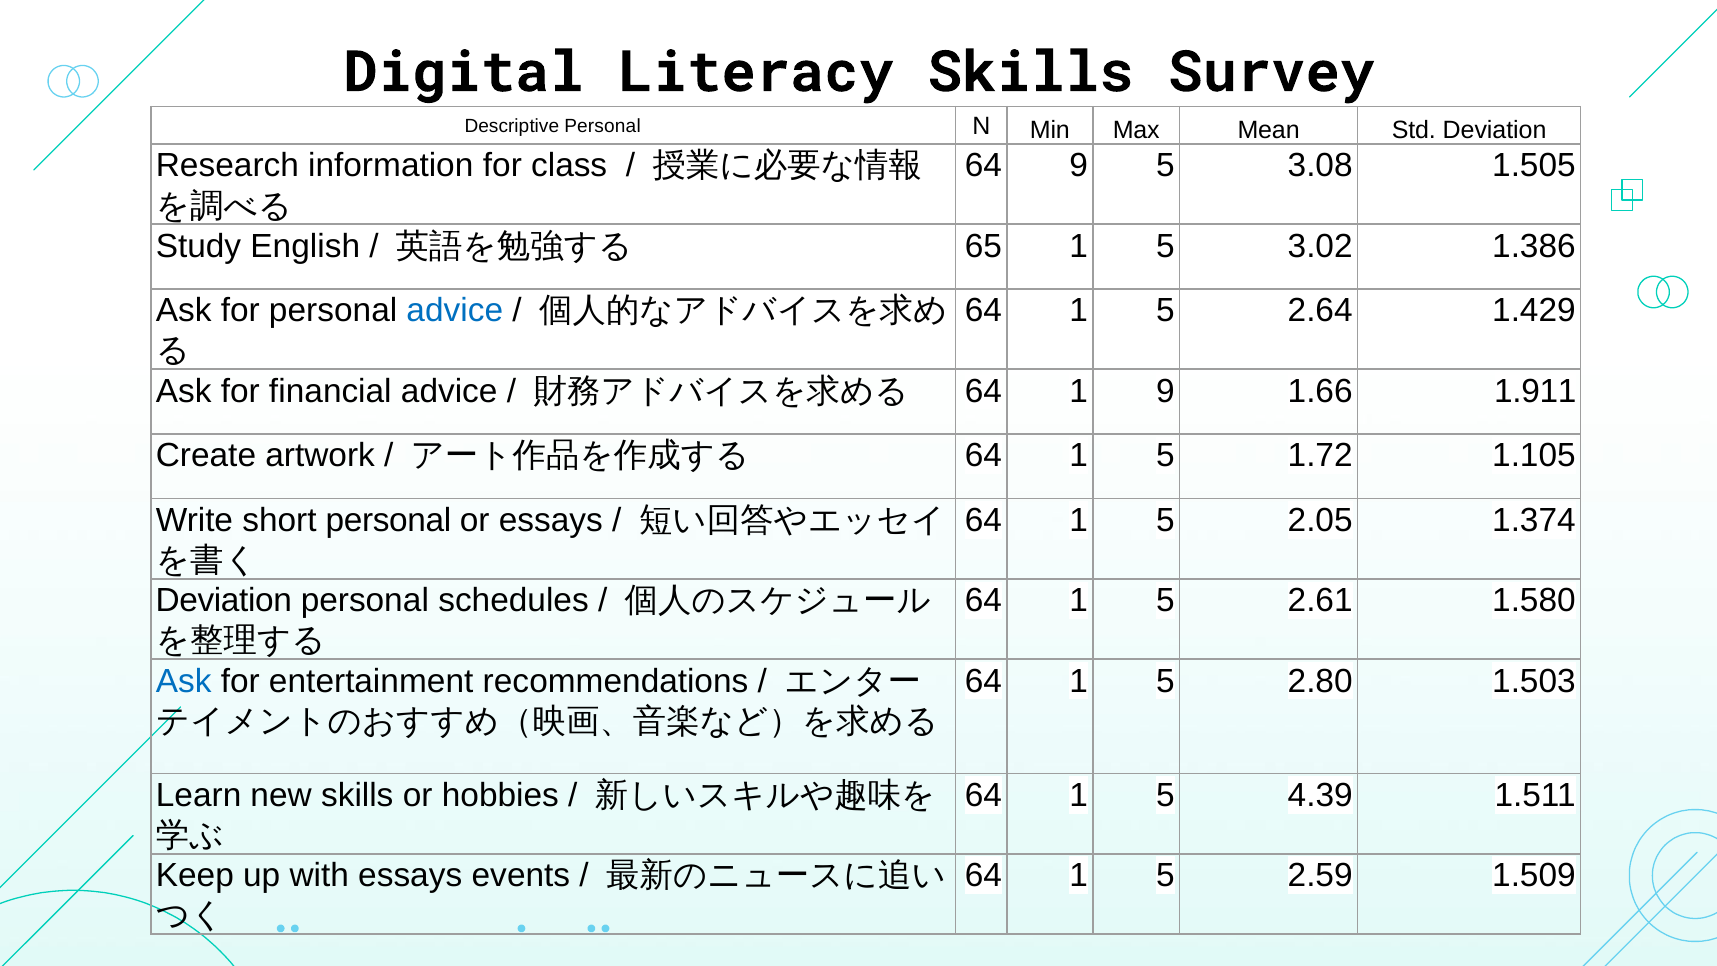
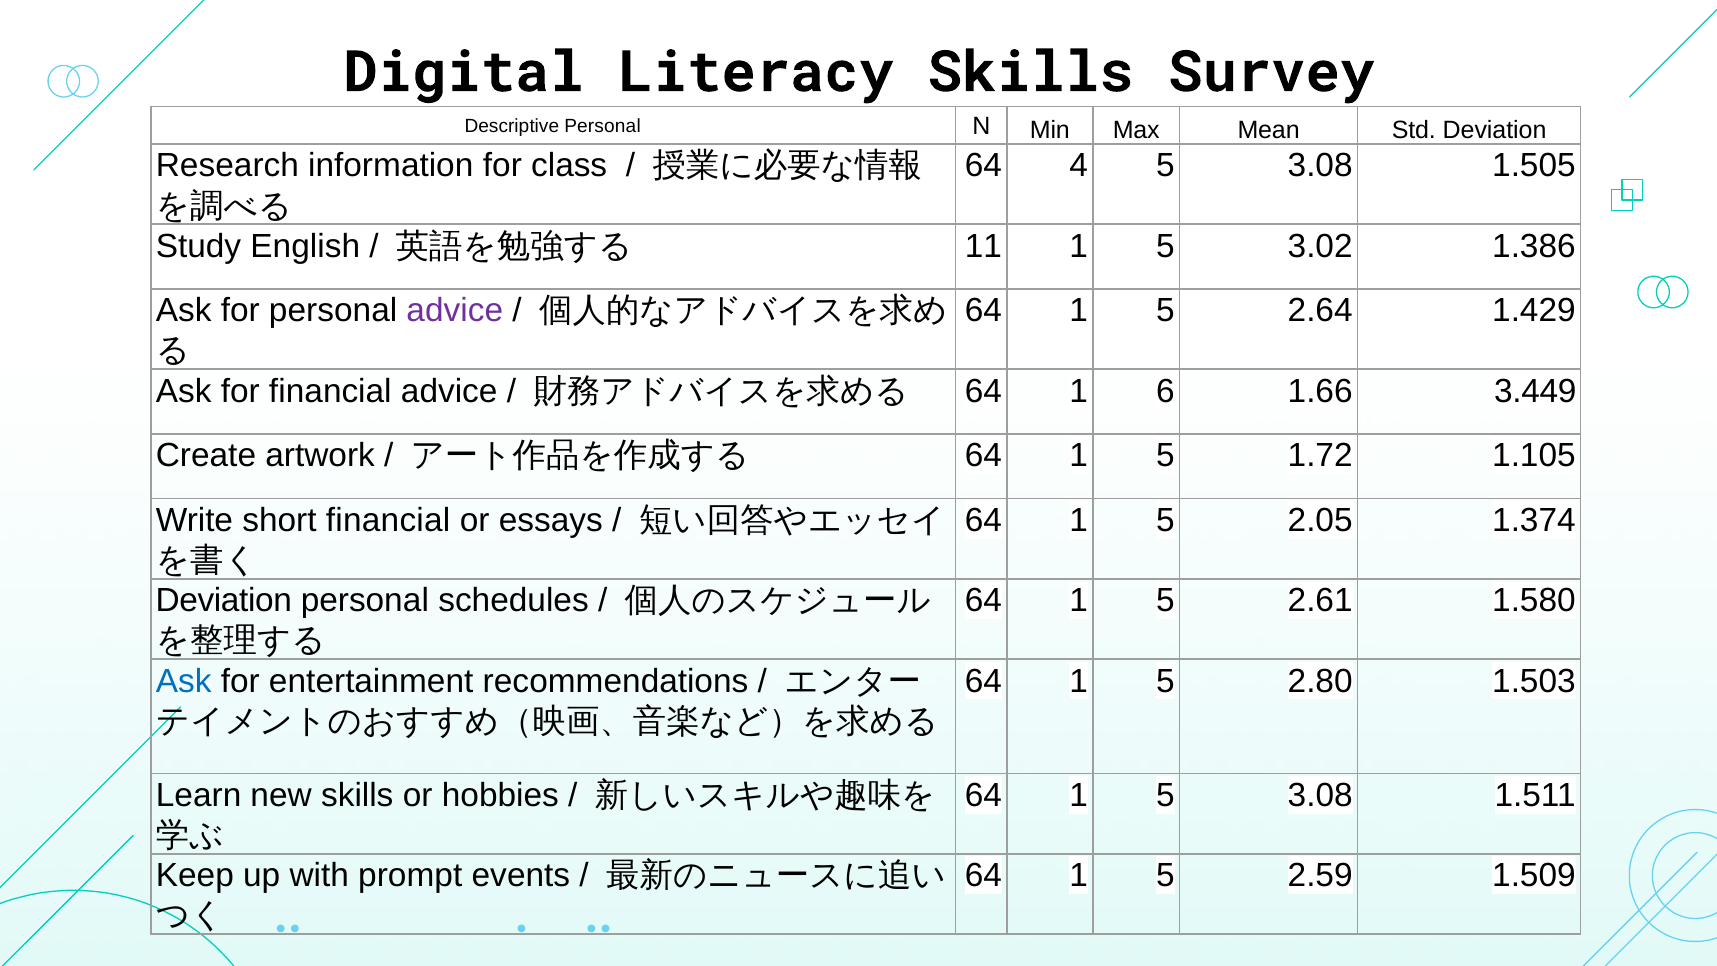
64 9: 9 -> 4
65: 65 -> 11
advice at (455, 311) colour: blue -> purple
1 9: 9 -> 6
1.911: 1.911 -> 3.449
short personal: personal -> financial
1 5 4.39: 4.39 -> 3.08
with essays: essays -> prompt
